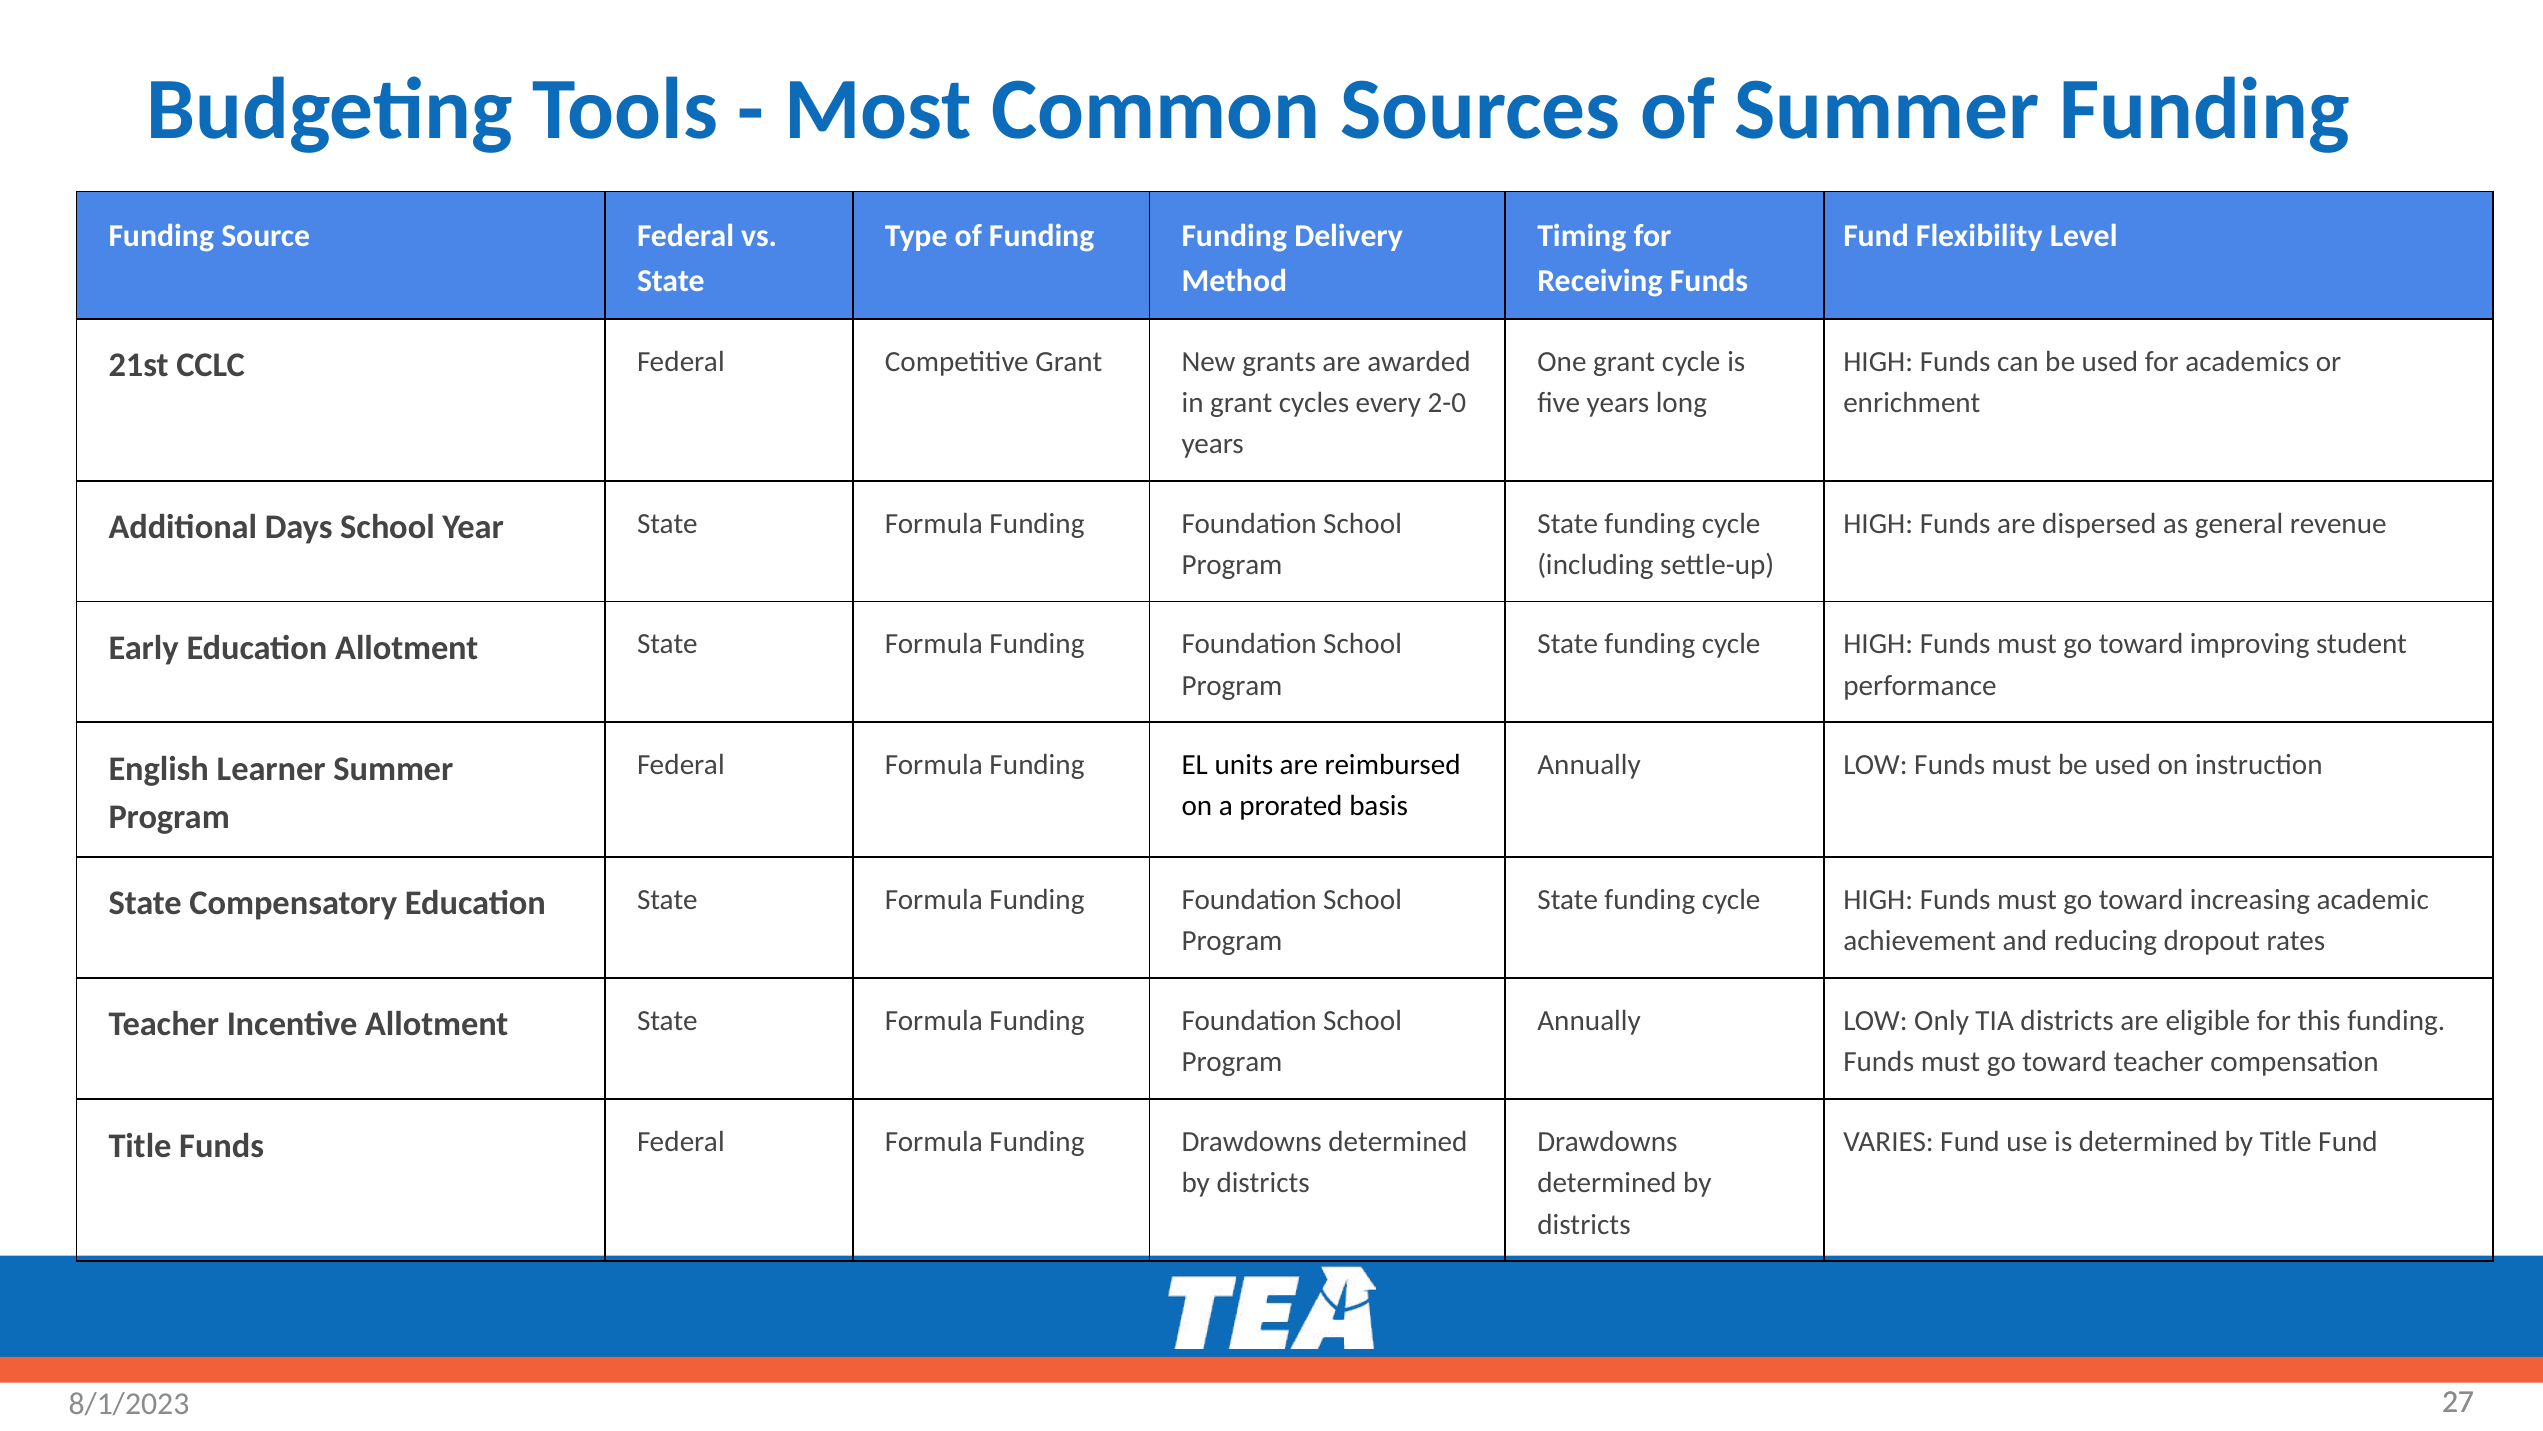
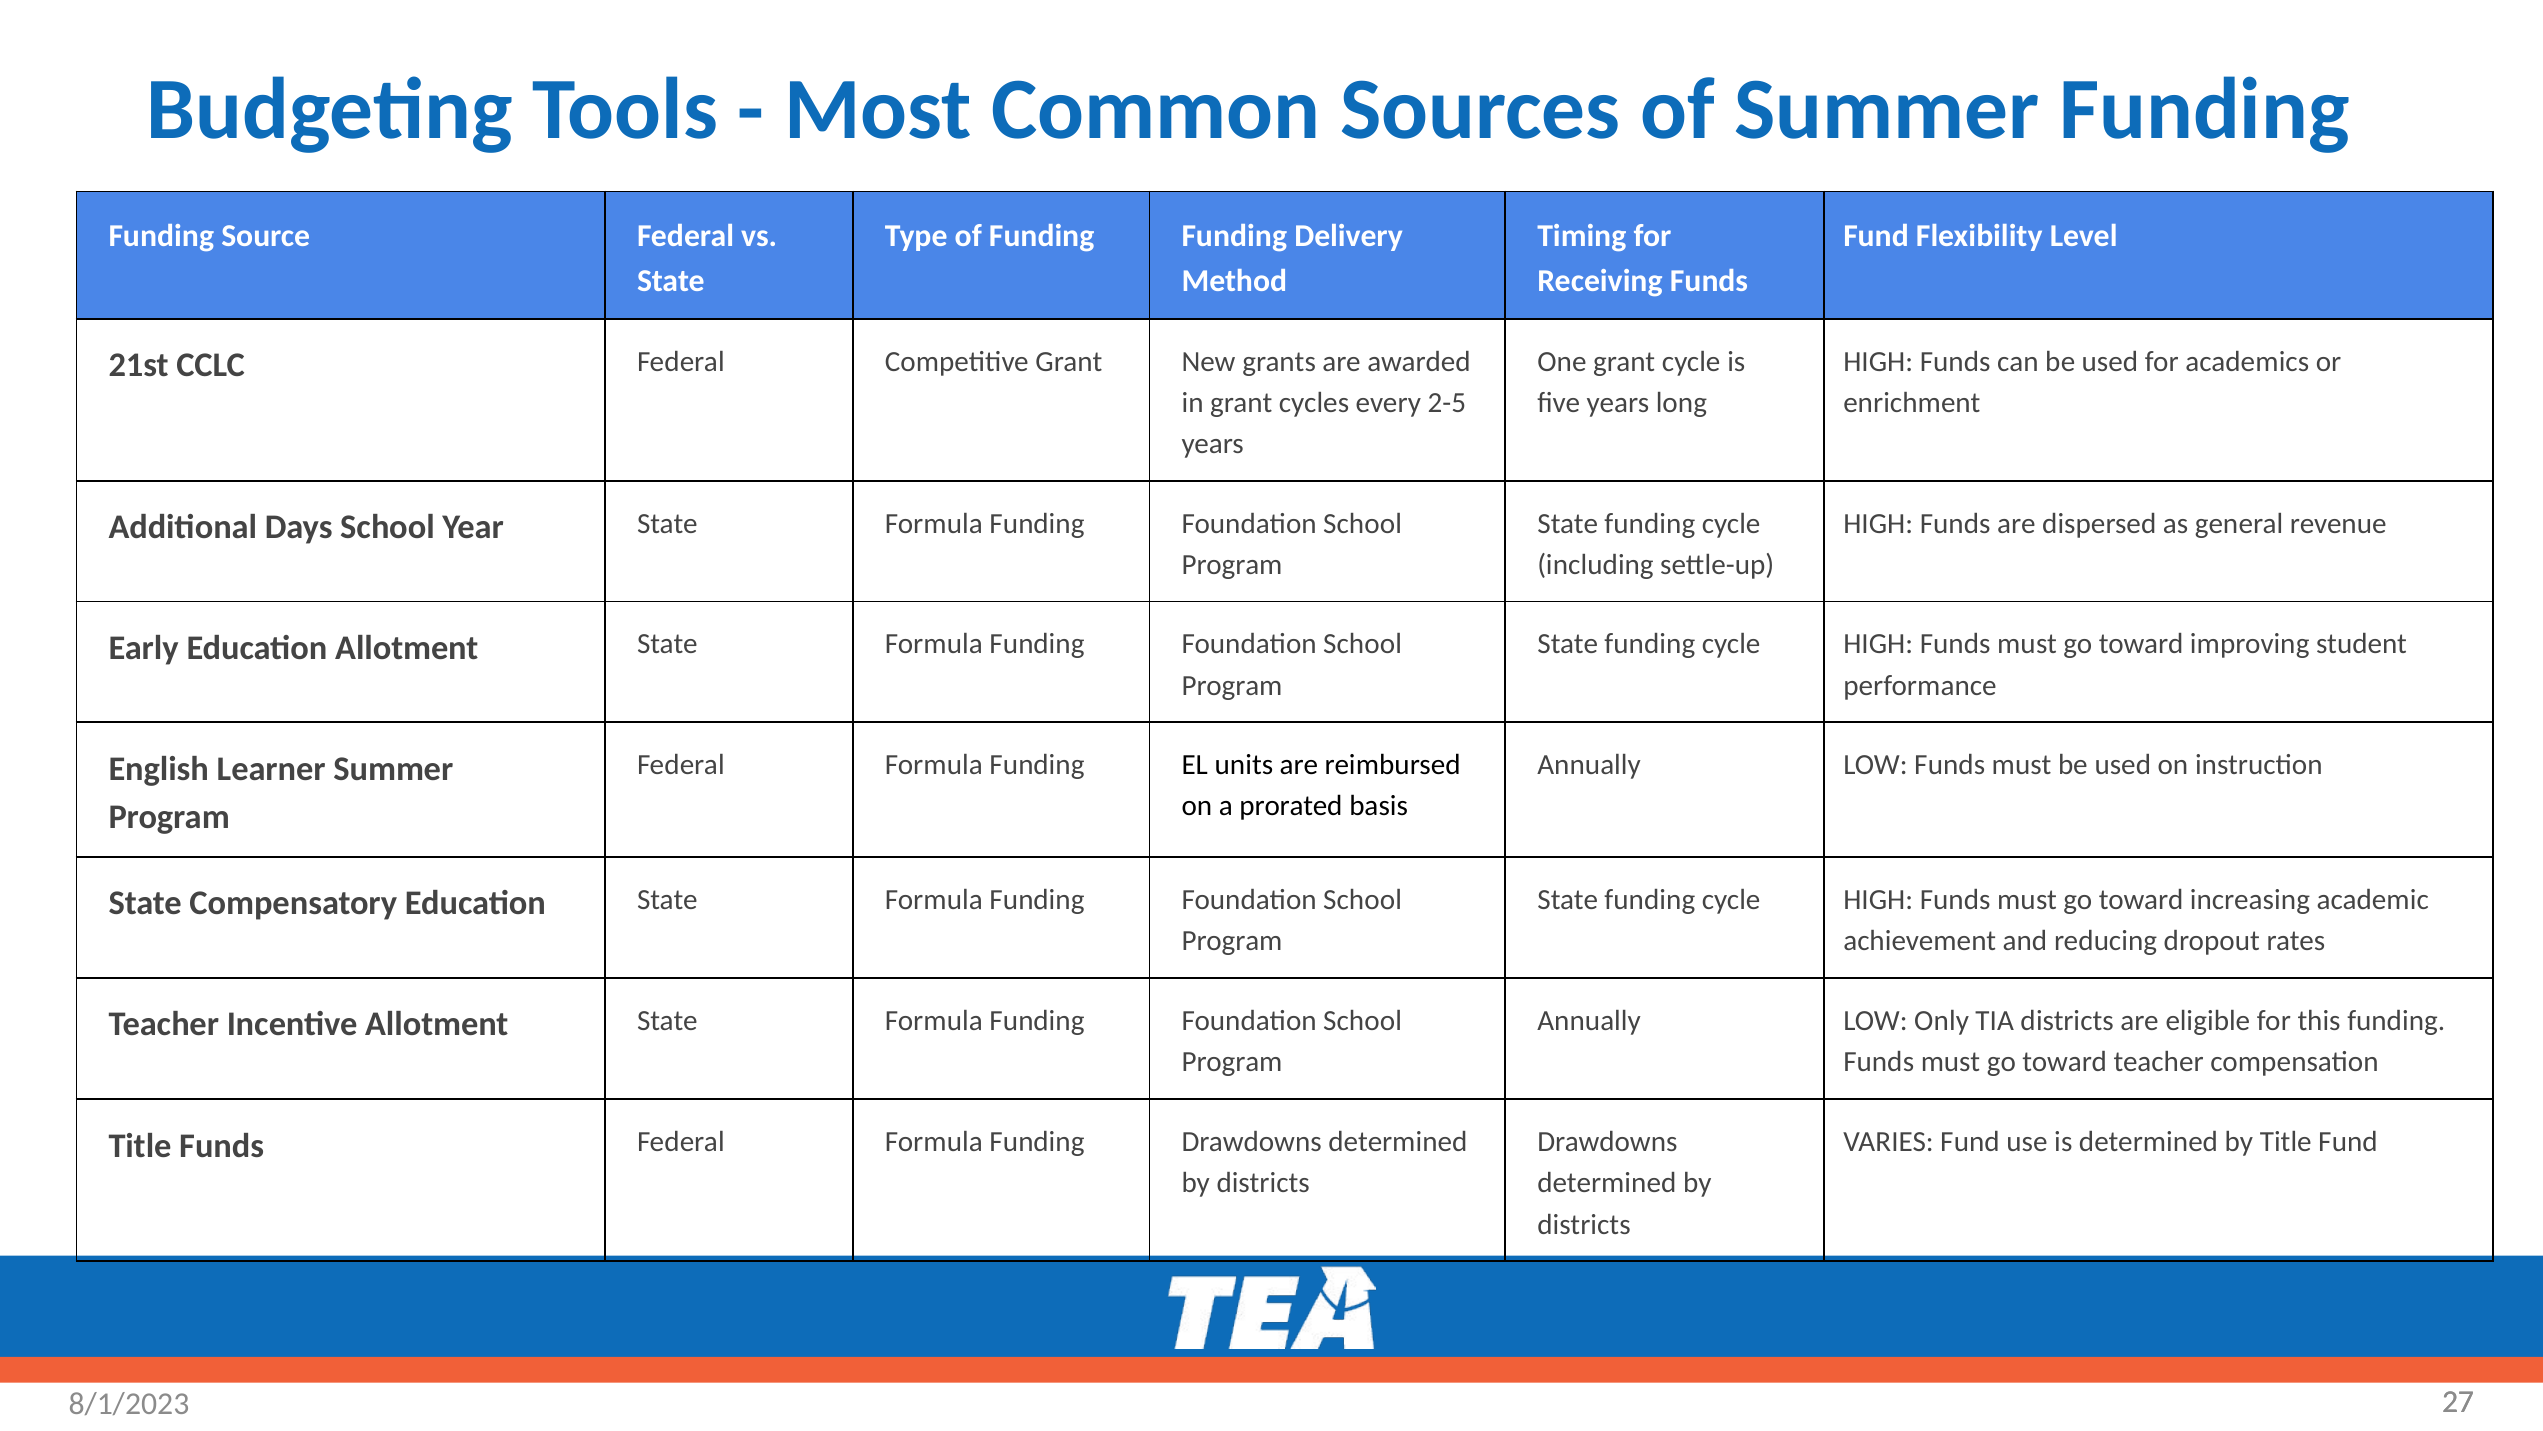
2-0: 2-0 -> 2-5
